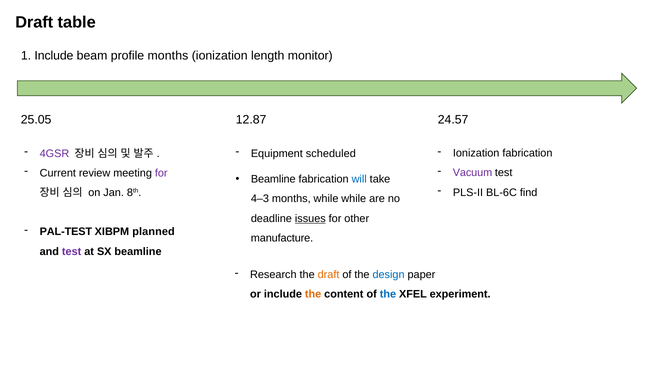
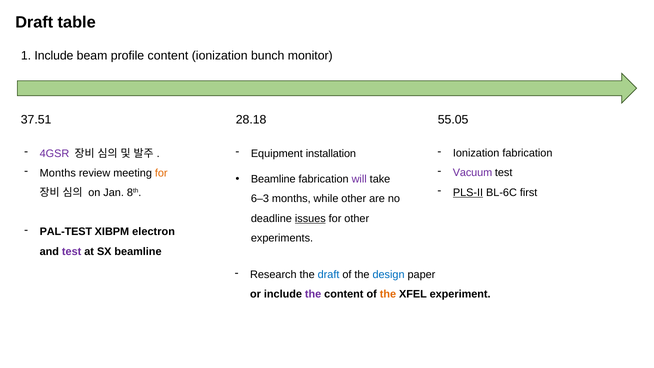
profile months: months -> content
length: length -> bunch
25.05: 25.05 -> 37.51
12.87: 12.87 -> 28.18
24.57: 24.57 -> 55.05
scheduled: scheduled -> installation
Current at (58, 173): Current -> Months
for at (161, 173) colour: purple -> orange
will colour: blue -> purple
PLS-II underline: none -> present
find: find -> first
4–3: 4–3 -> 6–3
while while: while -> other
planned: planned -> electron
manufacture: manufacture -> experiments
draft at (329, 275) colour: orange -> blue
the at (313, 294) colour: orange -> purple
the at (388, 294) colour: blue -> orange
